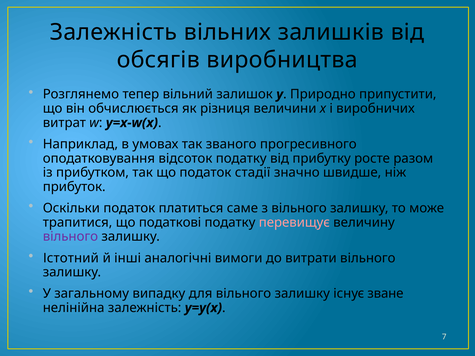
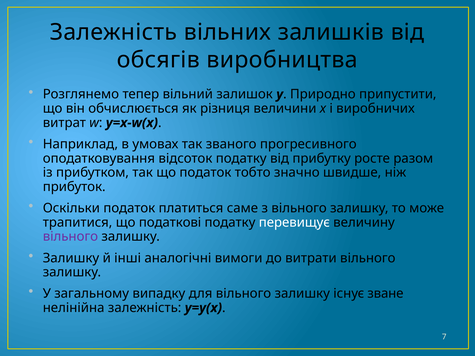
стадії: стадії -> тобто
перевищує colour: pink -> white
Істотний at (71, 258): Істотний -> Залишку
